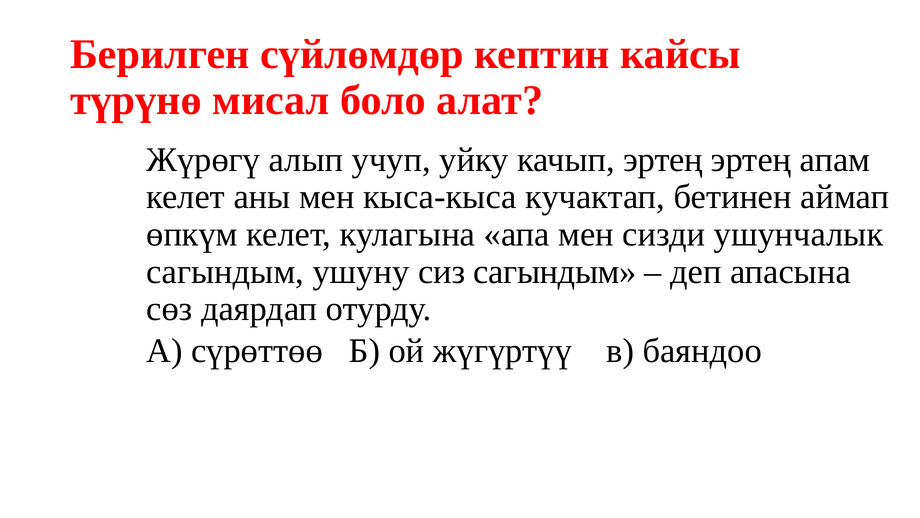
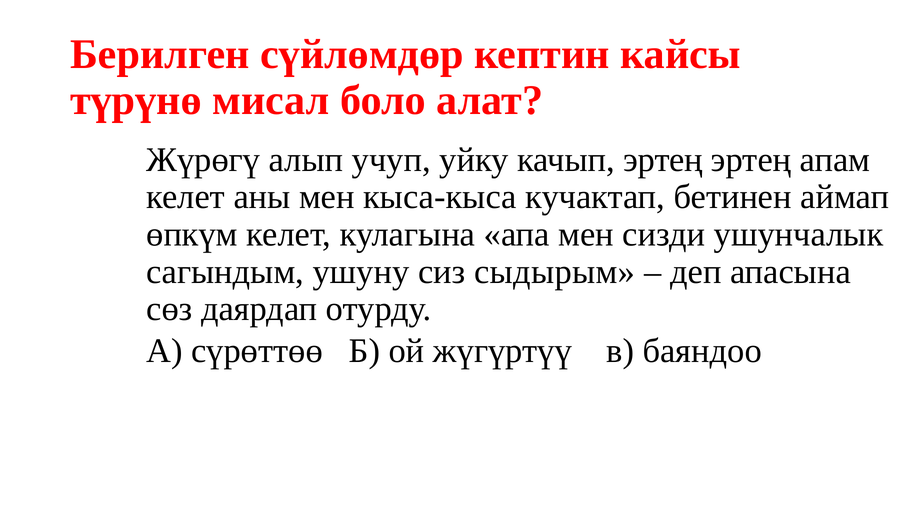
сиз сагындым: сагындым -> сыдырым
